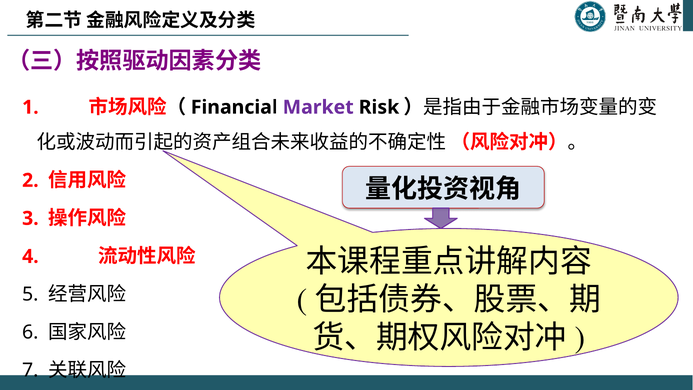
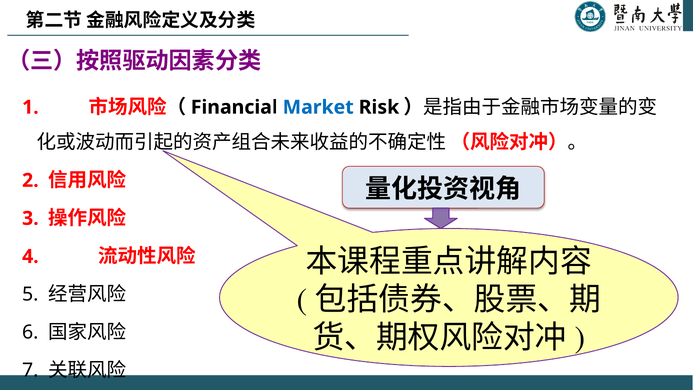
Market colour: purple -> blue
